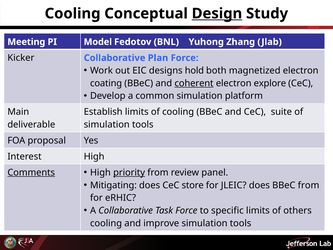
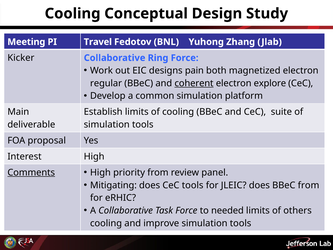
Design underline: present -> none
Model: Model -> Travel
Plan: Plan -> Ring
hold: hold -> pain
coating: coating -> regular
priority underline: present -> none
CeC store: store -> tools
specific: specific -> needed
